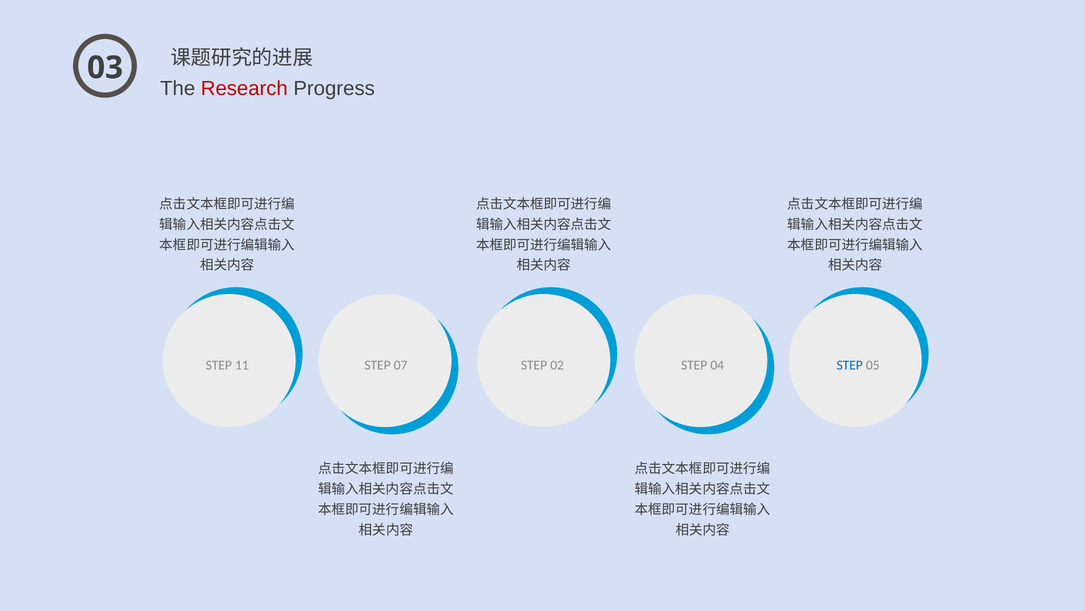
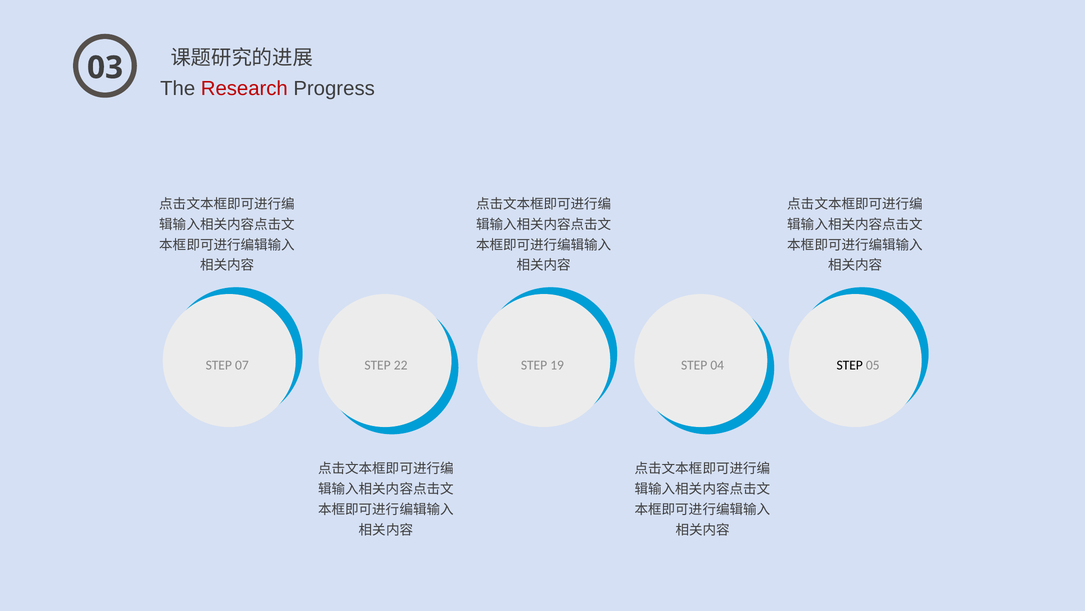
11: 11 -> 07
07: 07 -> 22
02: 02 -> 19
STEP at (850, 365) colour: blue -> black
